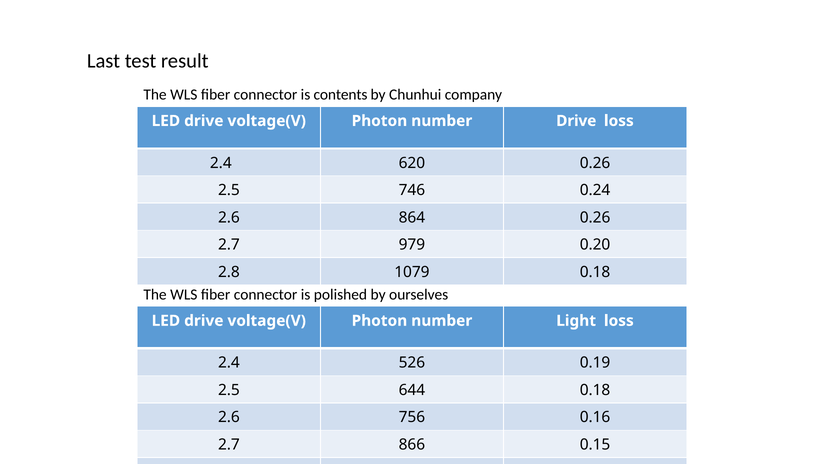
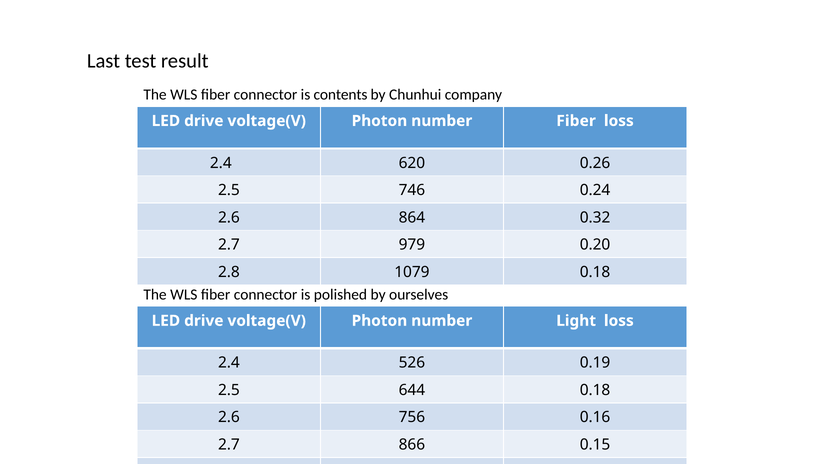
number Drive: Drive -> Fiber
864 0.26: 0.26 -> 0.32
